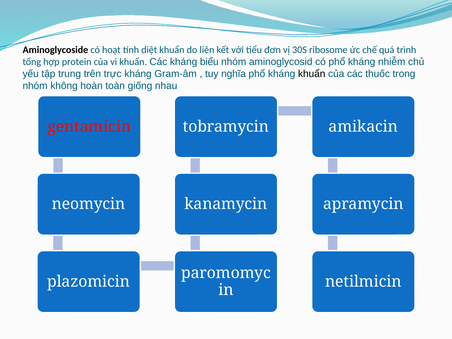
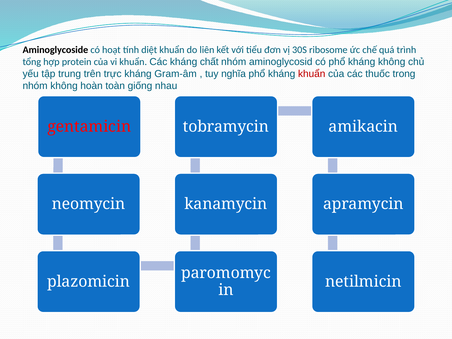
biểu: biểu -> chất
kháng nhiễm: nhiễm -> không
khuẩn at (312, 74) colour: black -> red
